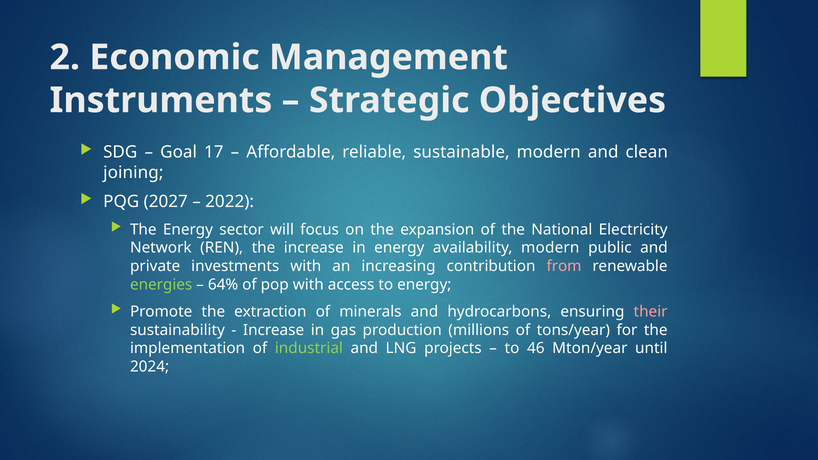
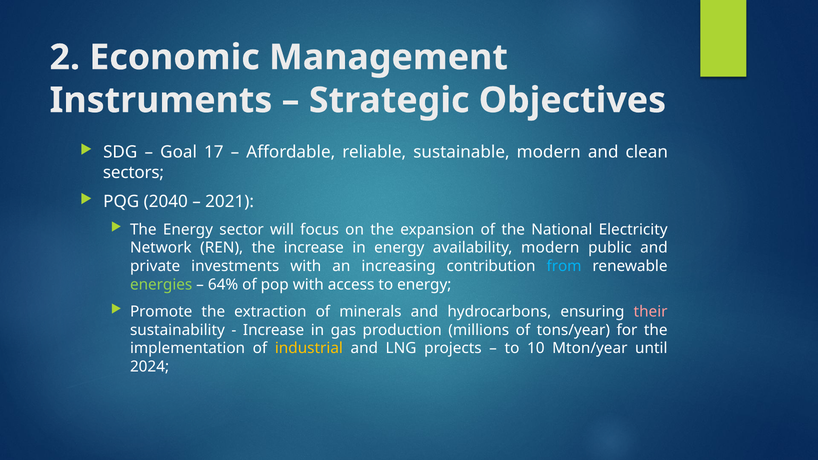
joining: joining -> sectors
2027: 2027 -> 2040
2022: 2022 -> 2021
from colour: pink -> light blue
industrial colour: light green -> yellow
46: 46 -> 10
